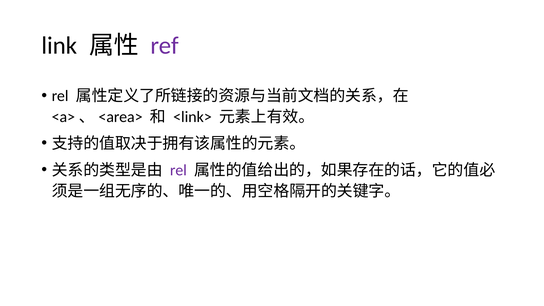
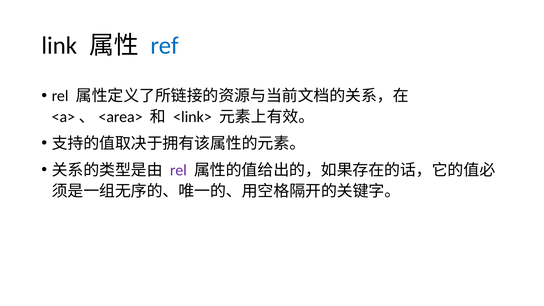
ref colour: purple -> blue
